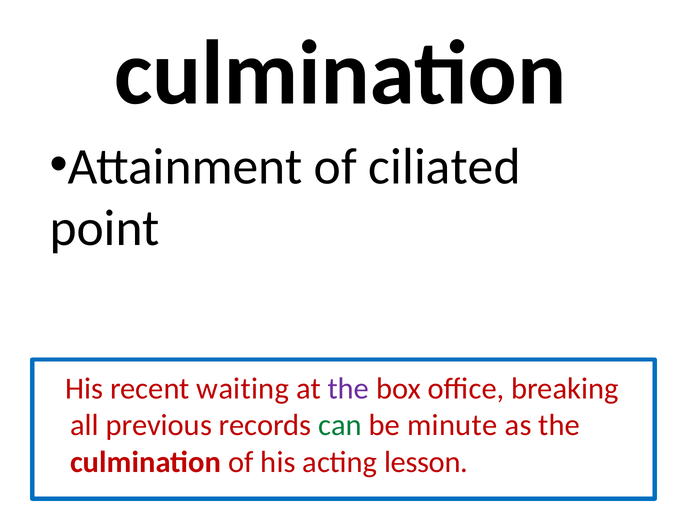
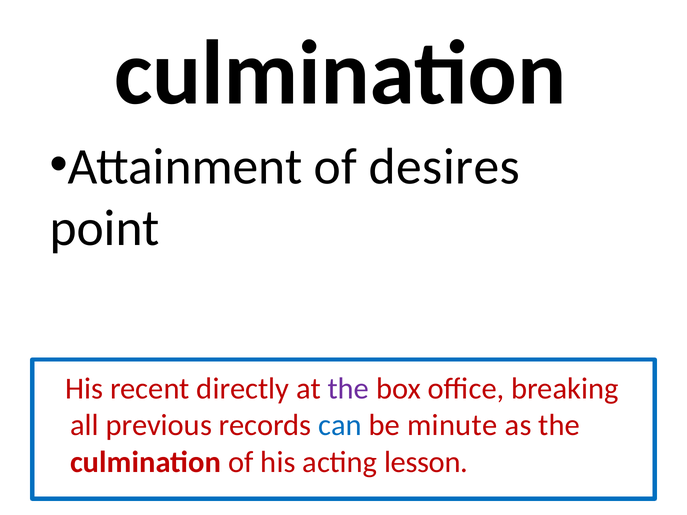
ciliated: ciliated -> desires
waiting: waiting -> directly
can colour: green -> blue
